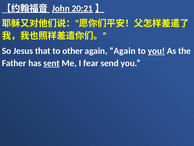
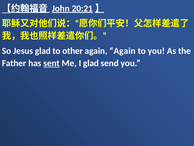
Jesus that: that -> glad
you at (156, 51) underline: present -> none
I fear: fear -> glad
